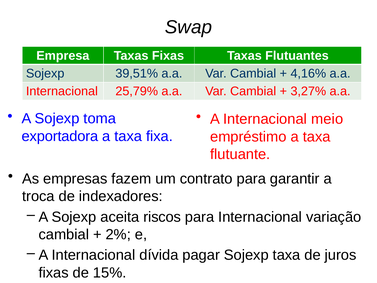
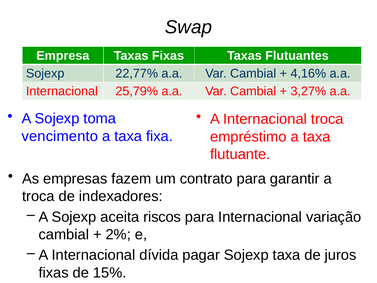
39,51%: 39,51% -> 22,77%
Internacional meio: meio -> troca
exportadora: exportadora -> vencimento
